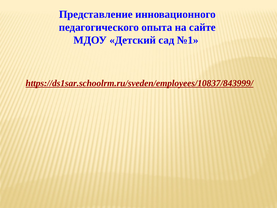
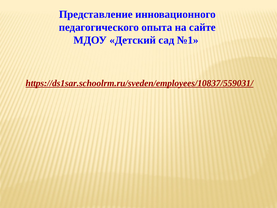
https://ds1sar.schoolrm.ru/sveden/employees/10837/843999/: https://ds1sar.schoolrm.ru/sveden/employees/10837/843999/ -> https://ds1sar.schoolrm.ru/sveden/employees/10837/559031/
